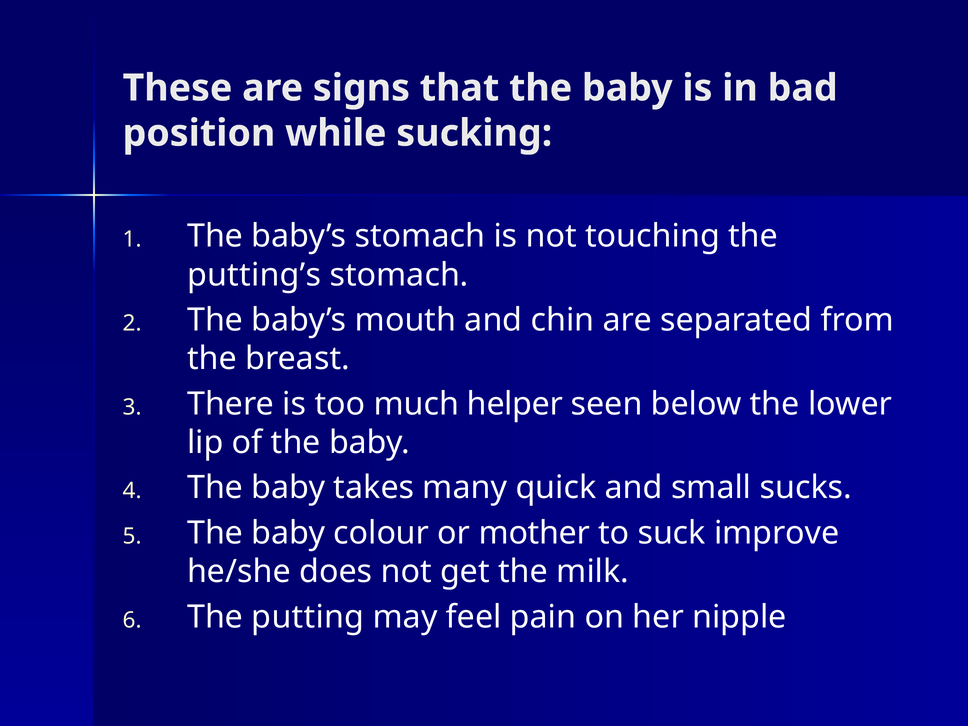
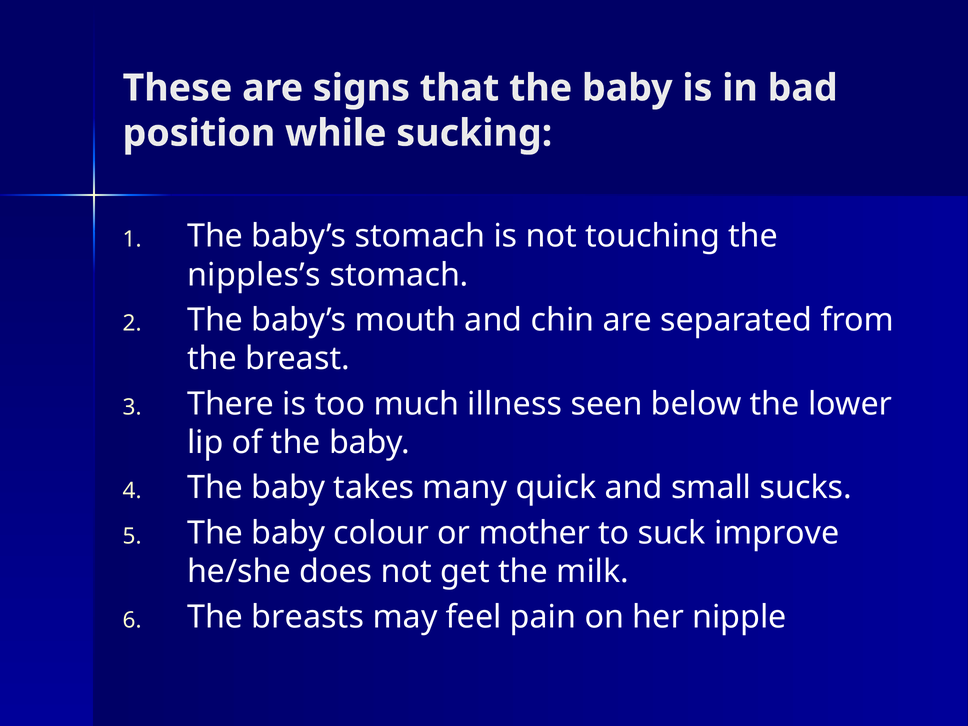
putting’s: putting’s -> nipples’s
helper: helper -> illness
putting: putting -> breasts
